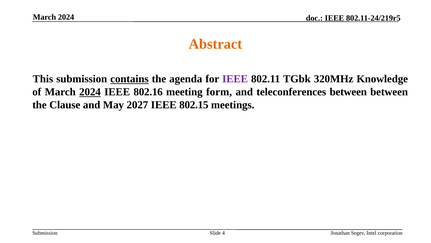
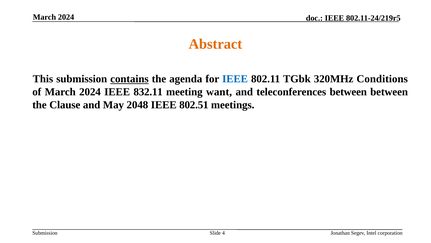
IEEE at (235, 79) colour: purple -> blue
Knowledge: Knowledge -> Conditions
2024 at (90, 92) underline: present -> none
802.16: 802.16 -> 832.11
form: form -> want
2027: 2027 -> 2048
802.15: 802.15 -> 802.51
